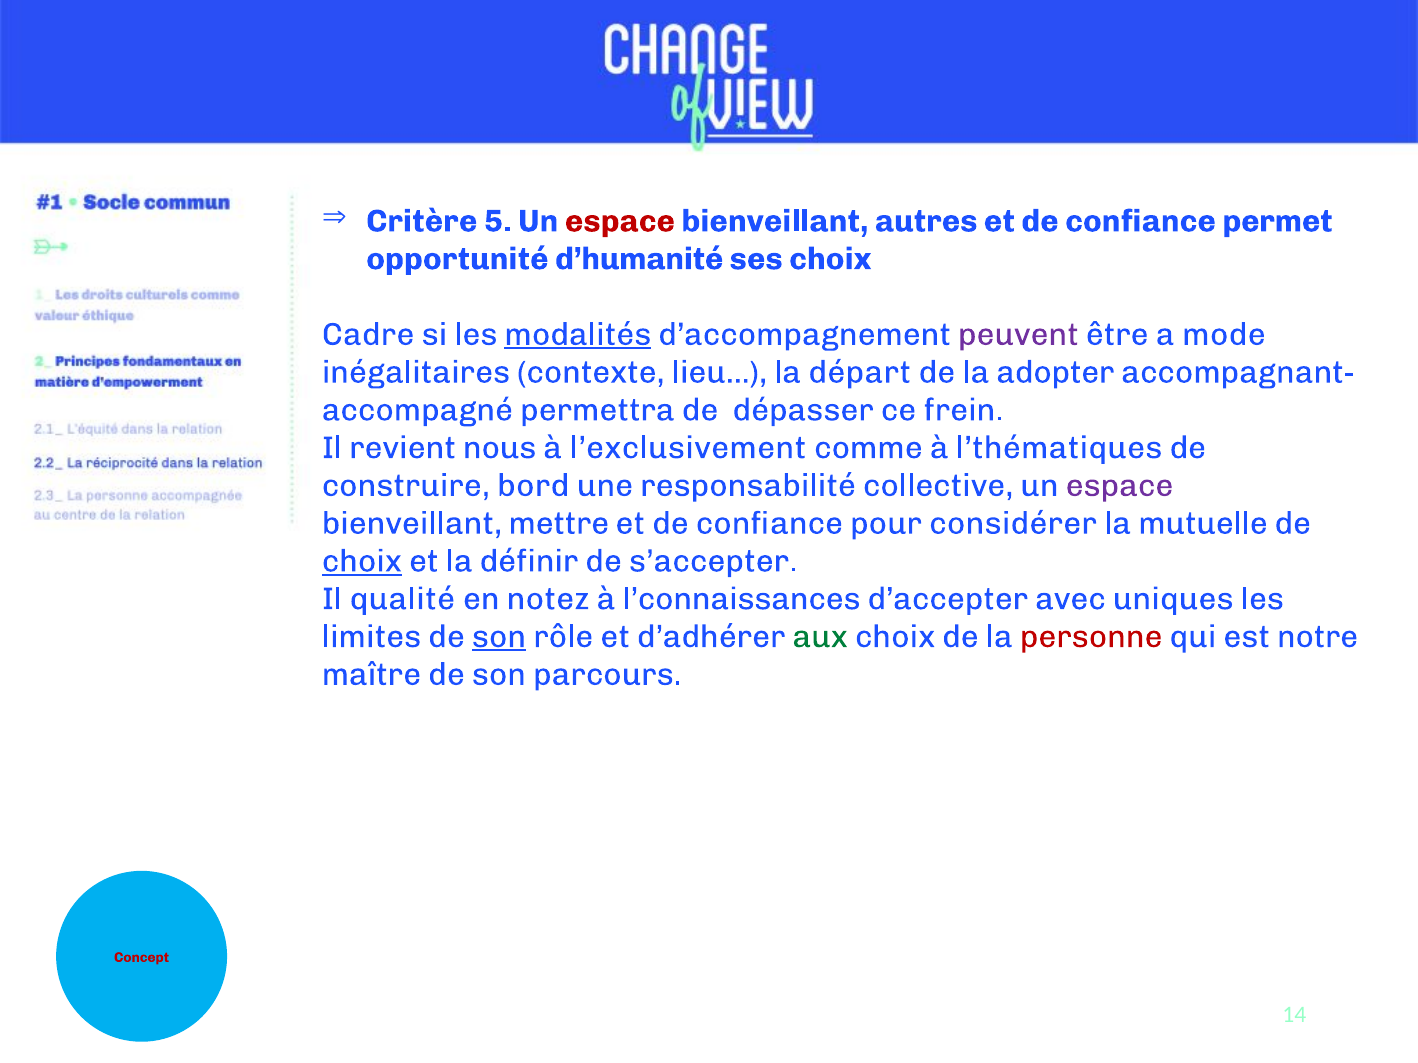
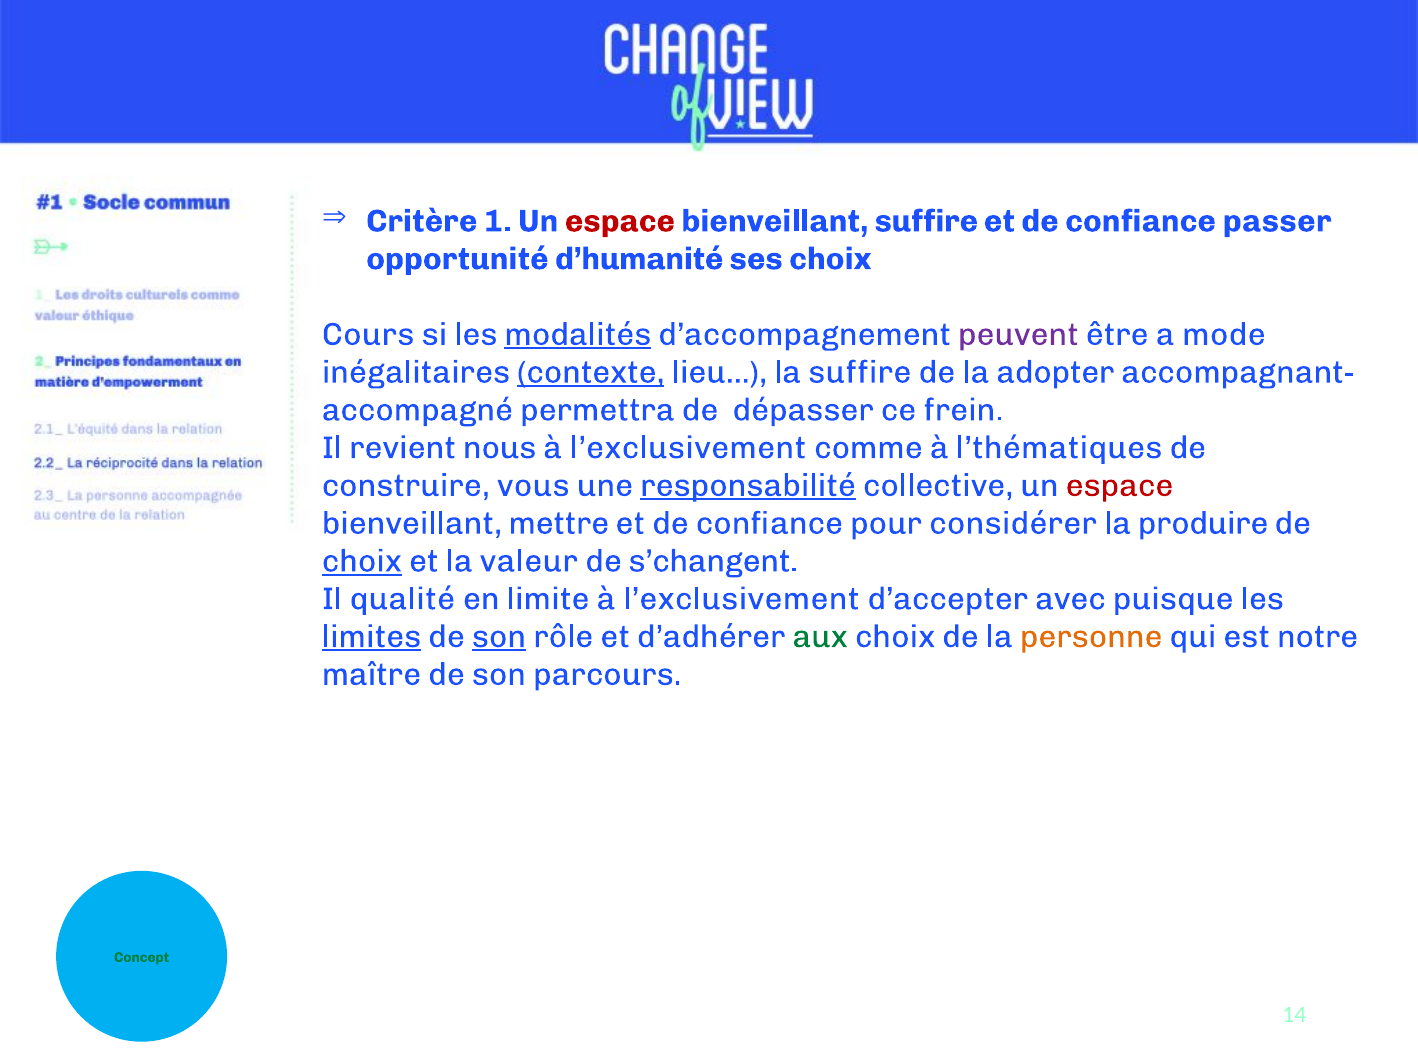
5: 5 -> 1
bienveillant autres: autres -> suffire
permet: permet -> passer
Cadre: Cadre -> Cours
contexte underline: none -> present
la départ: départ -> suffire
bord: bord -> vous
responsabilité underline: none -> present
espace at (1119, 486) colour: purple -> red
mutuelle: mutuelle -> produire
définir: définir -> valeur
s’accepter: s’accepter -> s’changent
notez: notez -> limite
l’connaissances at (742, 599): l’connaissances -> l’exclusivement
uniques: uniques -> puisque
limites underline: none -> present
personne colour: red -> orange
Concept colour: red -> green
